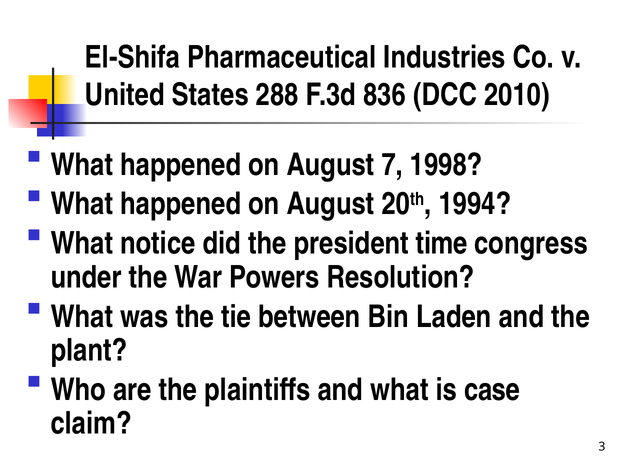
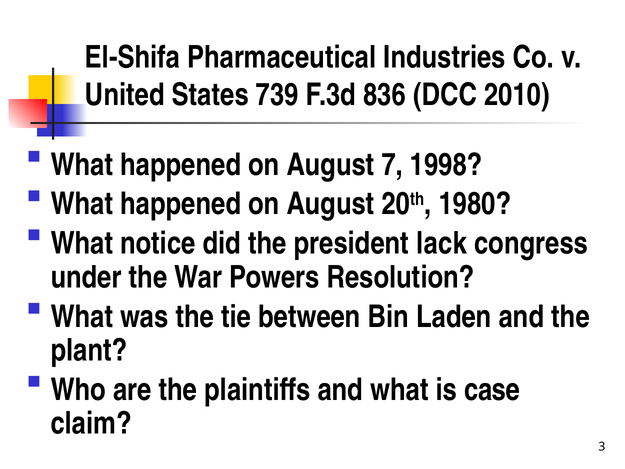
288: 288 -> 739
1994: 1994 -> 1980
time: time -> lack
